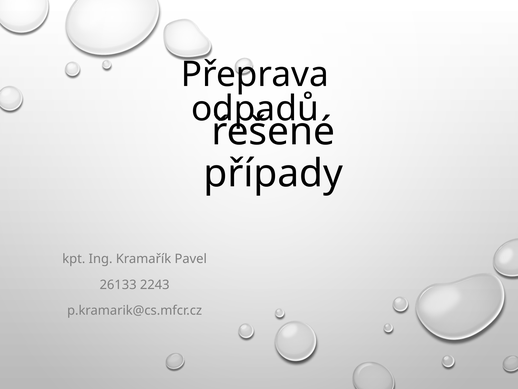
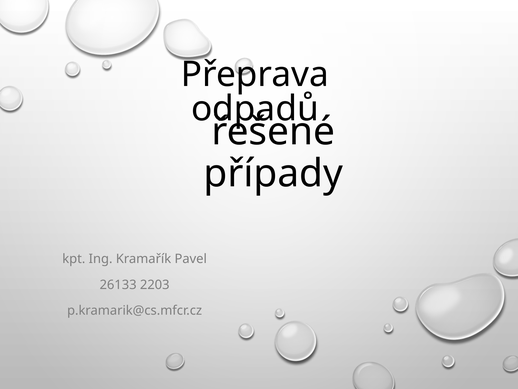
2243: 2243 -> 2203
